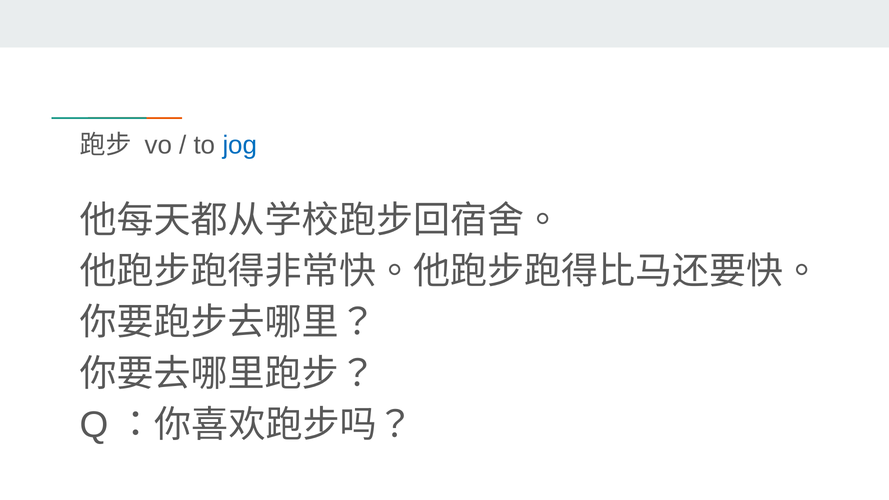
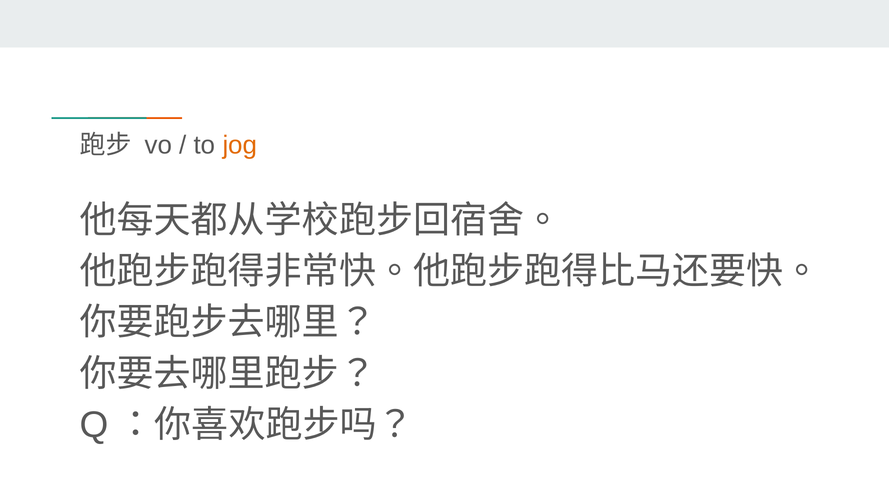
jog colour: blue -> orange
